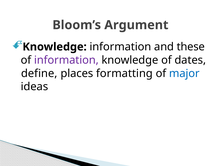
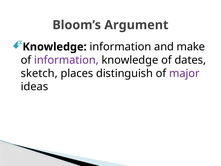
these: these -> make
define: define -> sketch
formatting: formatting -> distinguish
major colour: blue -> purple
